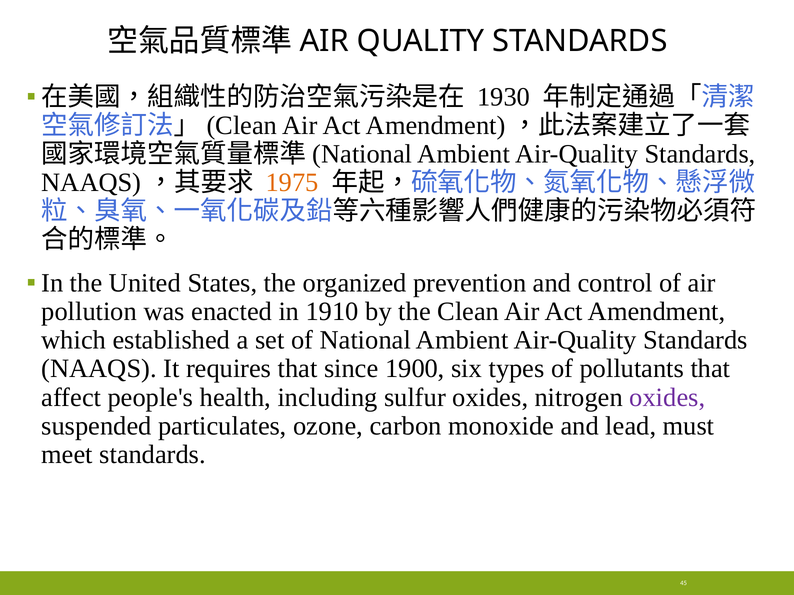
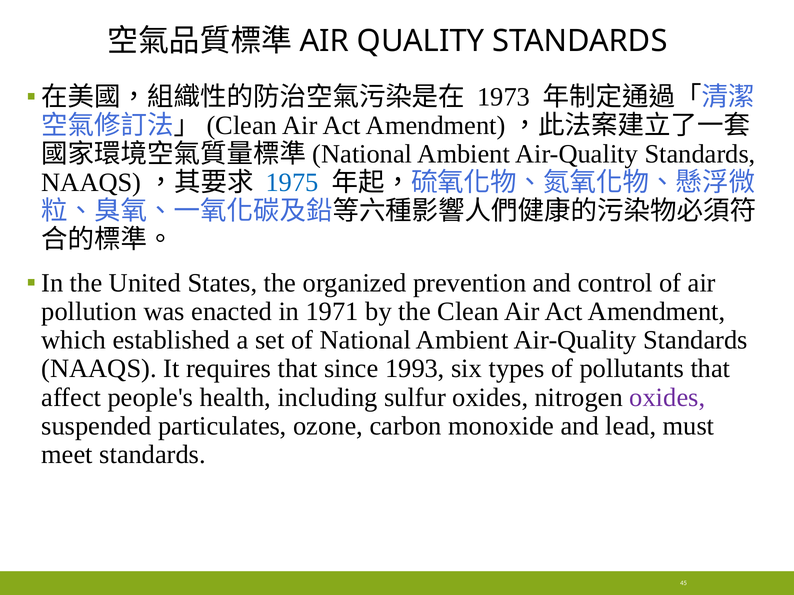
1930: 1930 -> 1973
1975 colour: orange -> blue
1910: 1910 -> 1971
1900: 1900 -> 1993
